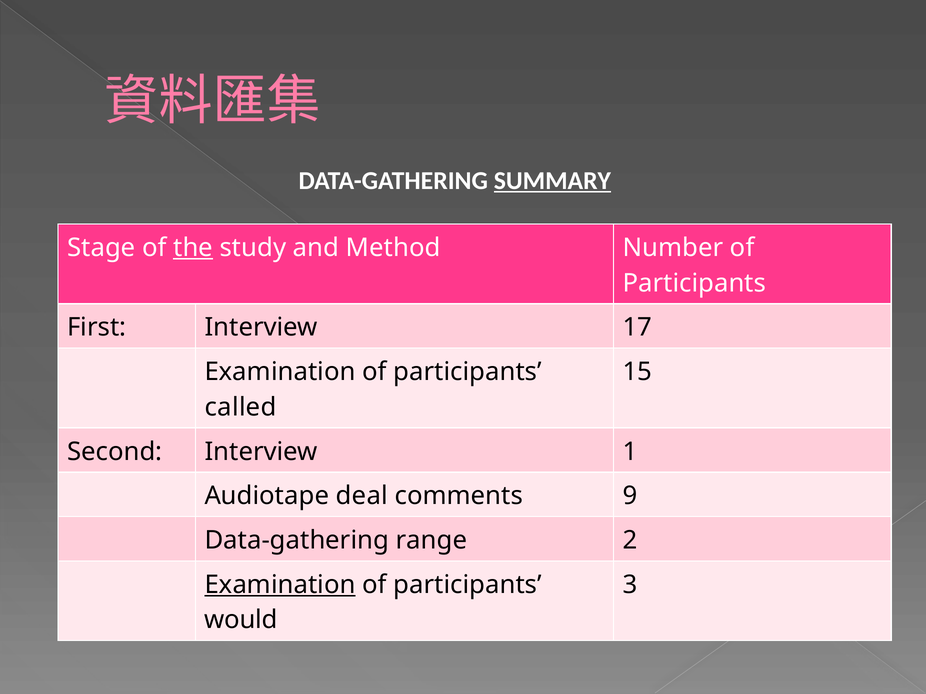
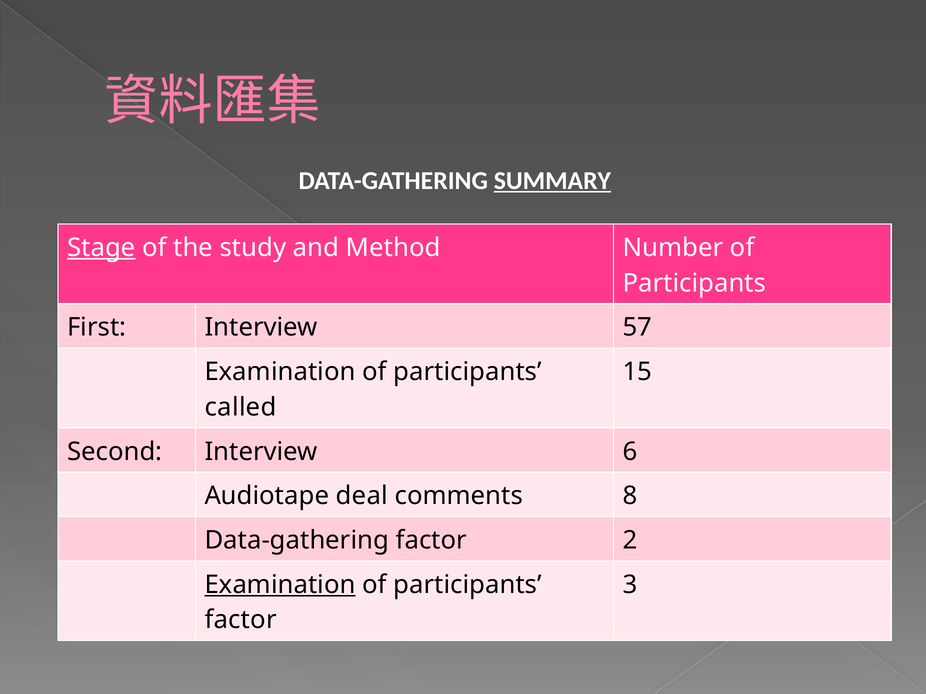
Stage underline: none -> present
the underline: present -> none
17: 17 -> 57
1: 1 -> 6
9: 9 -> 8
Data-gathering range: range -> factor
would at (241, 620): would -> factor
